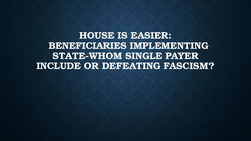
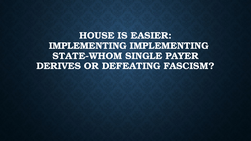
BENEFICIARIES at (88, 46): BENEFICIARIES -> IMPLEMENTING
INCLUDE: INCLUDE -> DERIVES
